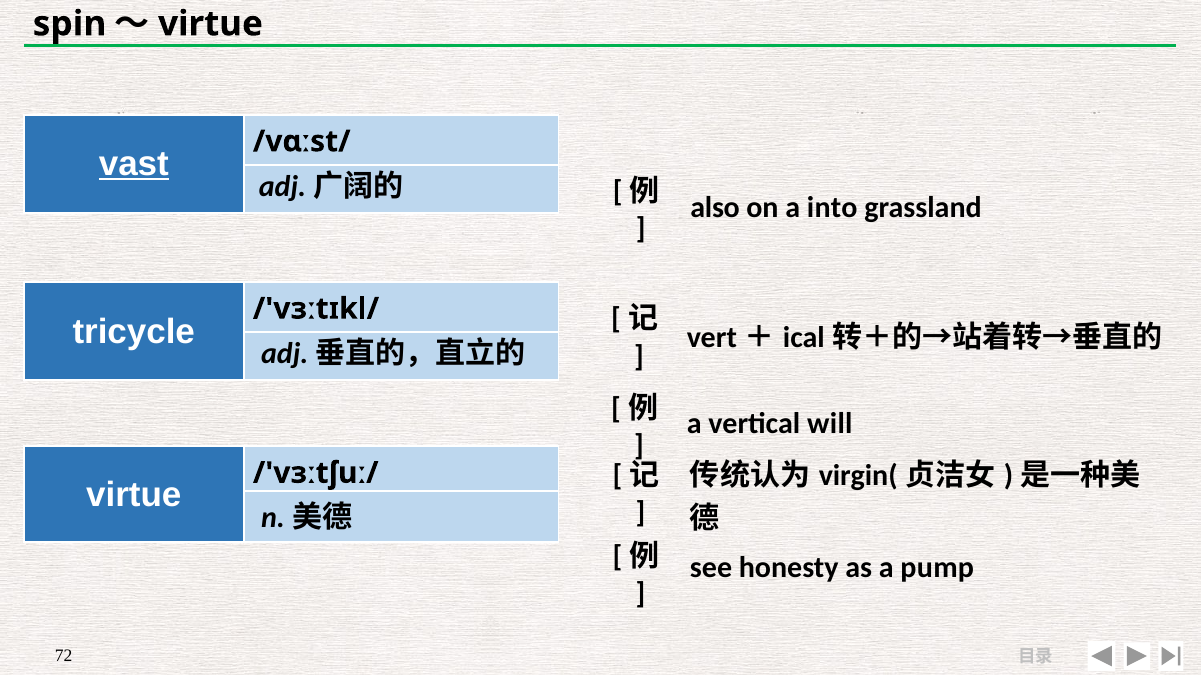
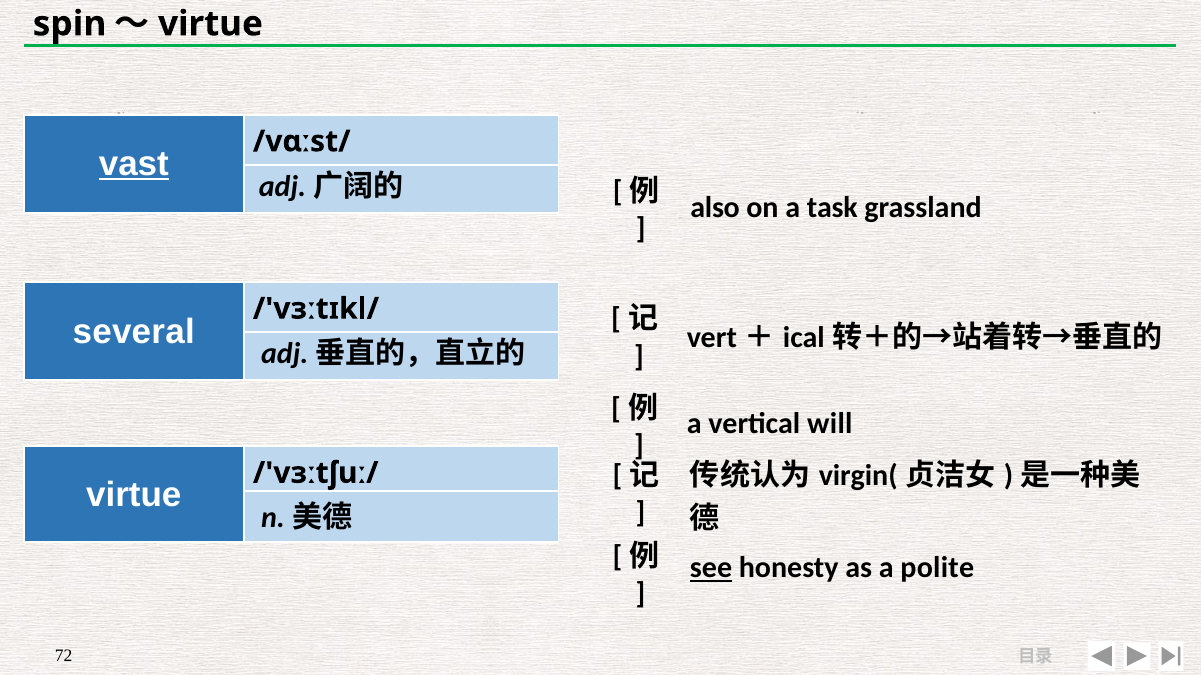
into: into -> task
tricycle: tricycle -> several
see underline: none -> present
pump: pump -> polite
